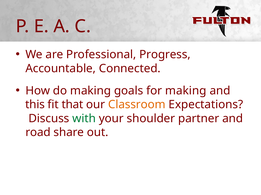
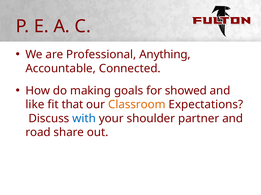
Progress: Progress -> Anything
for making: making -> showed
this: this -> like
with colour: green -> blue
